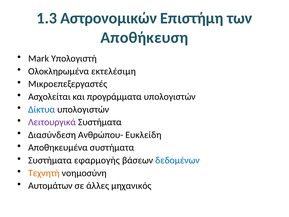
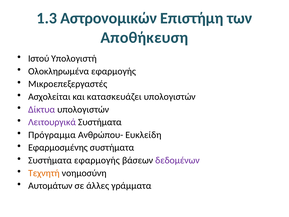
Mark: Mark -> Ιστού
Ολοκληρωμένα εκτελέσιμη: εκτελέσιμη -> εφαρμογής
προγράμματα: προγράμματα -> κατασκευάζει
Δίκτυα colour: blue -> purple
Διασύνδεση: Διασύνδεση -> Πρόγραμμα
Αποθηκευμένα: Αποθηκευμένα -> Εφαρμοσμένης
δεδομένων colour: blue -> purple
μηχανικός: μηχανικός -> γράμματα
